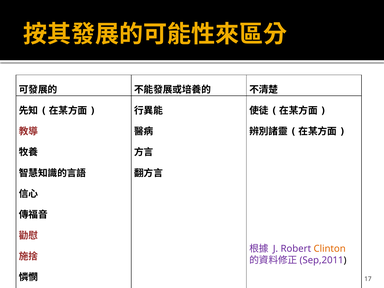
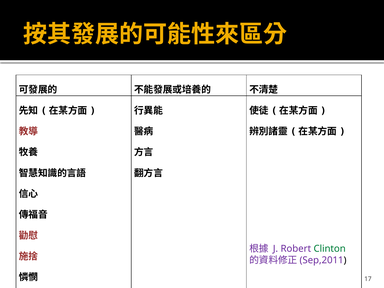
Clinton colour: orange -> green
